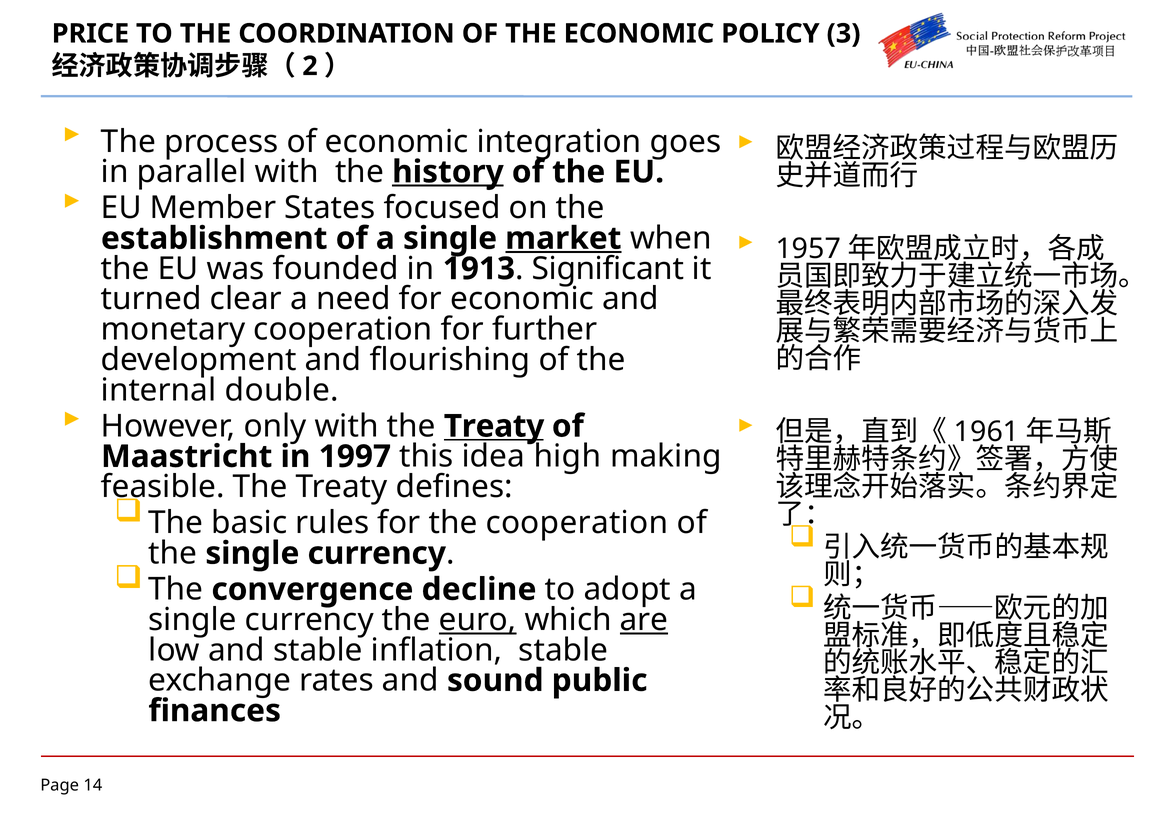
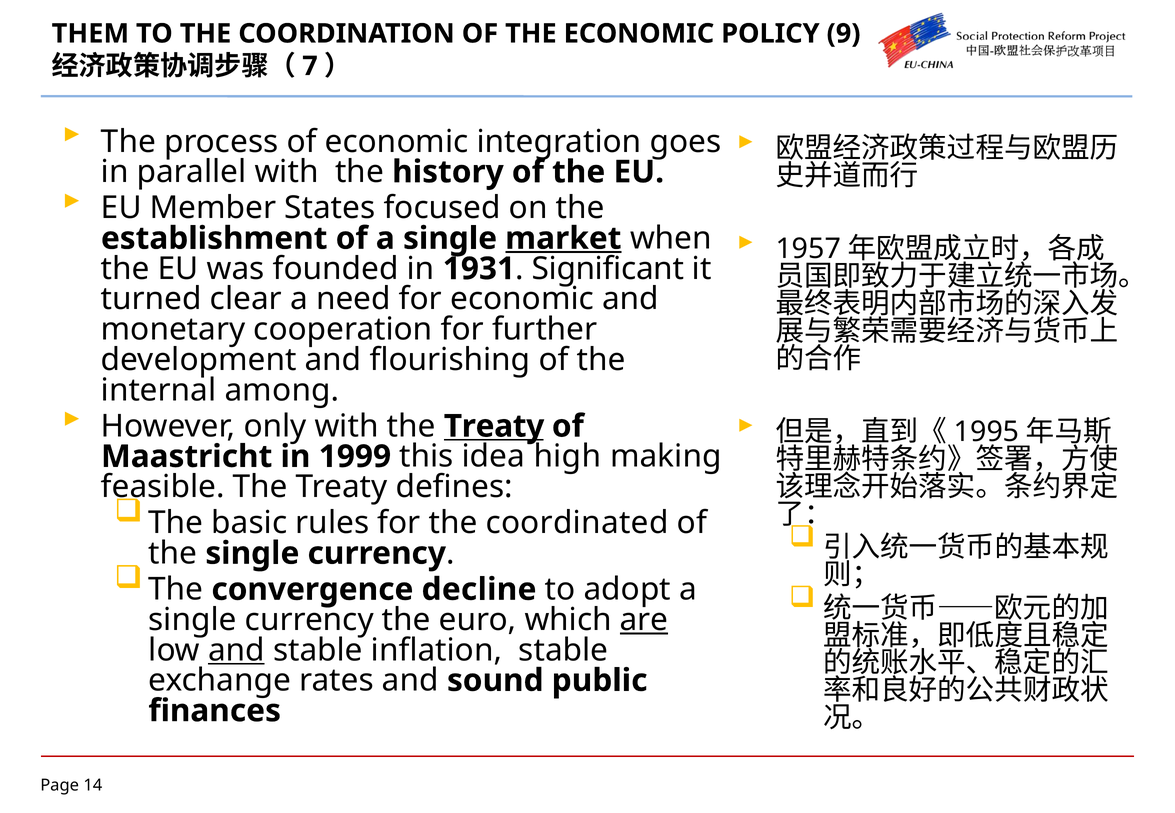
PRICE: PRICE -> THEM
3: 3 -> 9
2: 2 -> 7
history underline: present -> none
1913: 1913 -> 1931
double: double -> among
1961: 1961 -> 1995
1997: 1997 -> 1999
the cooperation: cooperation -> coordinated
euro underline: present -> none
and at (236, 650) underline: none -> present
